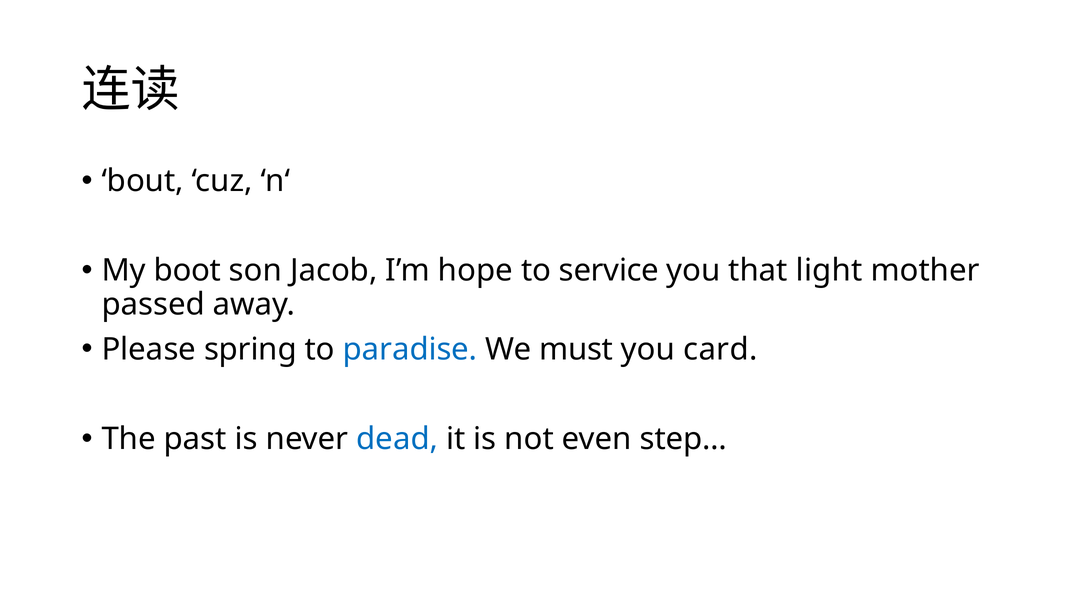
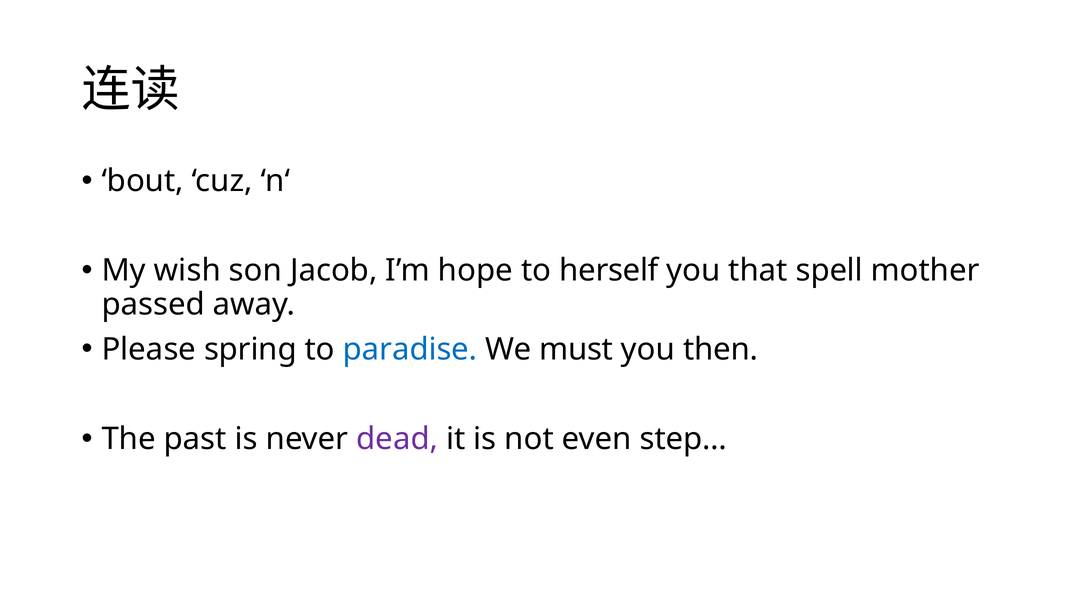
boot: boot -> wish
service: service -> herself
light: light -> spell
card: card -> then
dead colour: blue -> purple
